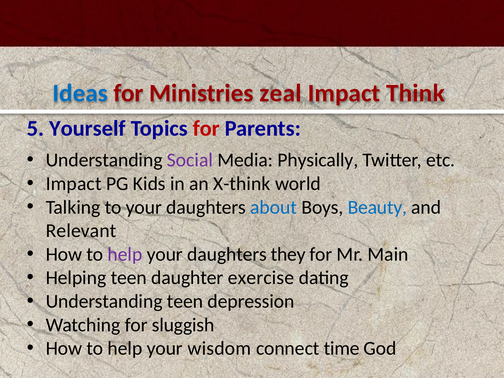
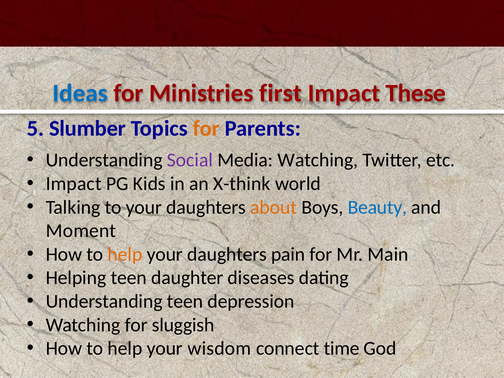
zeal: zeal -> first
Think: Think -> These
Yourself: Yourself -> Slumber
for at (206, 128) colour: red -> orange
Media Physically: Physically -> Watching
about colour: blue -> orange
Relevant: Relevant -> Moment
help at (125, 254) colour: purple -> orange
they: they -> pain
exercise: exercise -> diseases
